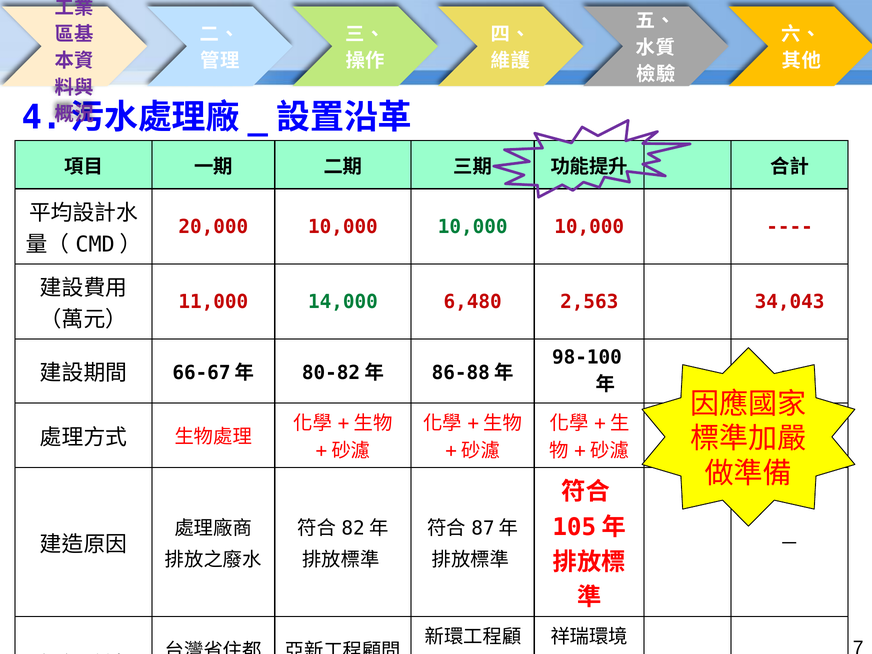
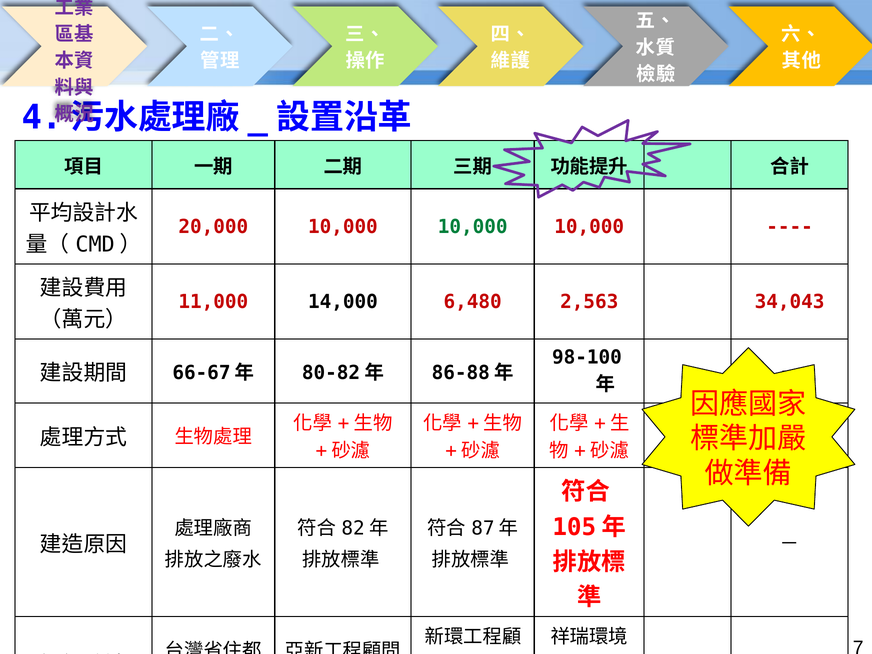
14,000 colour: green -> black
